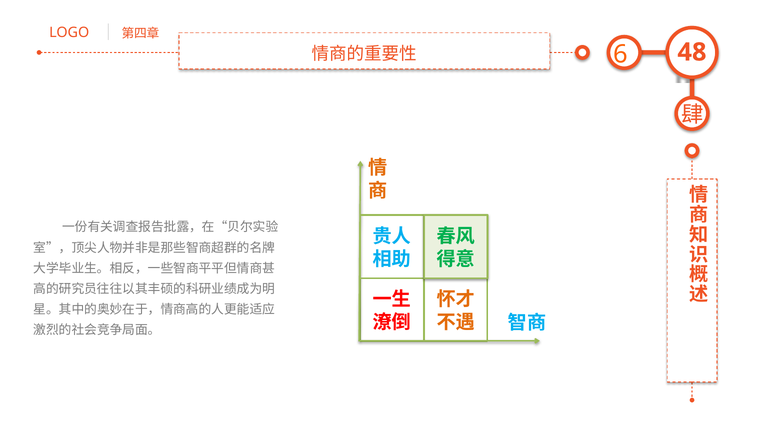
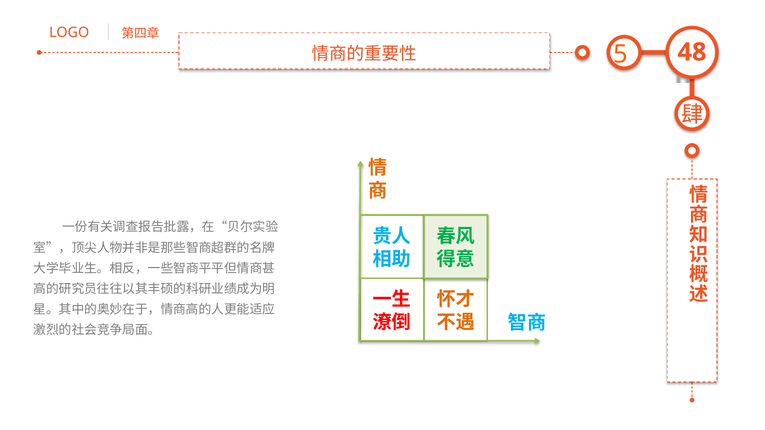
6: 6 -> 5
